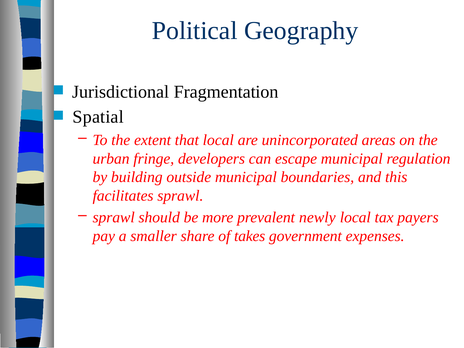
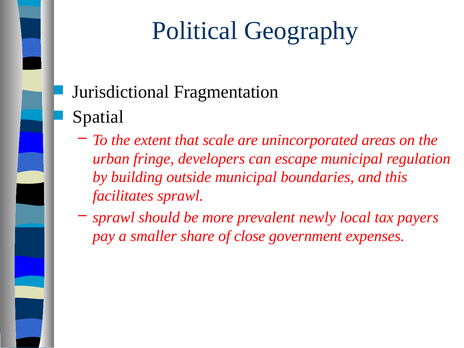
that local: local -> scale
takes: takes -> close
